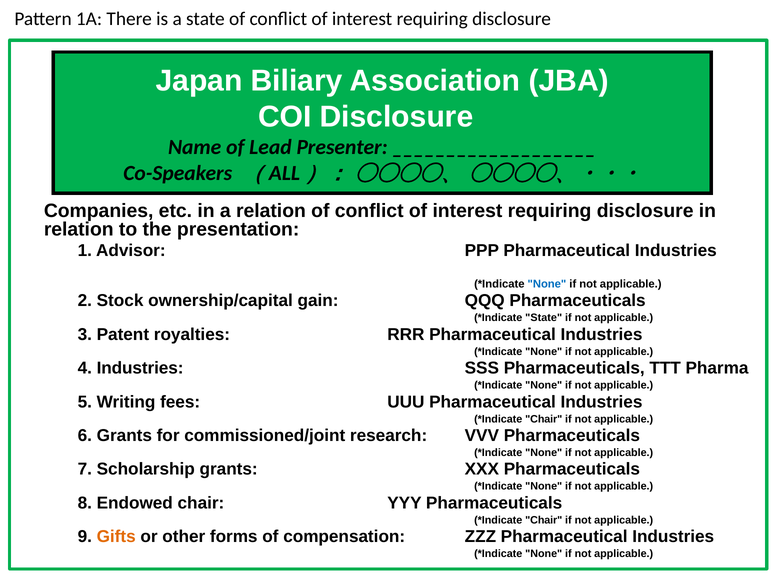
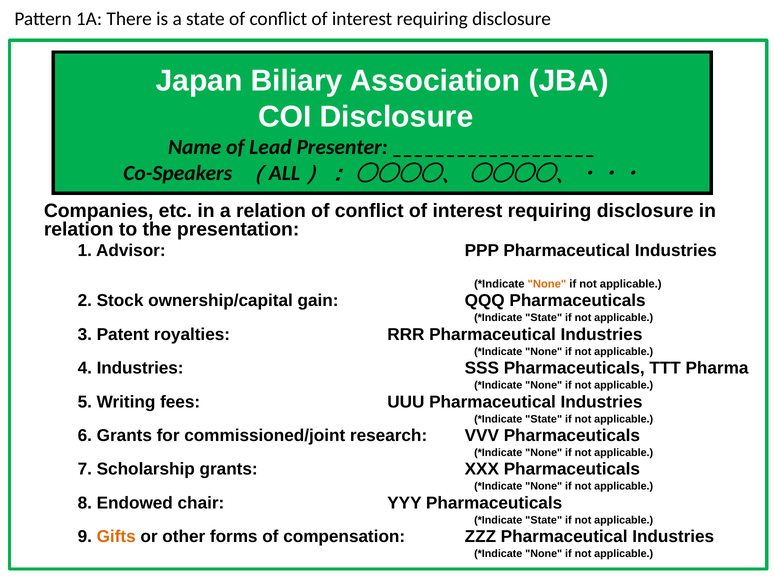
None at (547, 284) colour: blue -> orange
Chair at (544, 419): Chair -> State
Chair at (544, 521): Chair -> State
